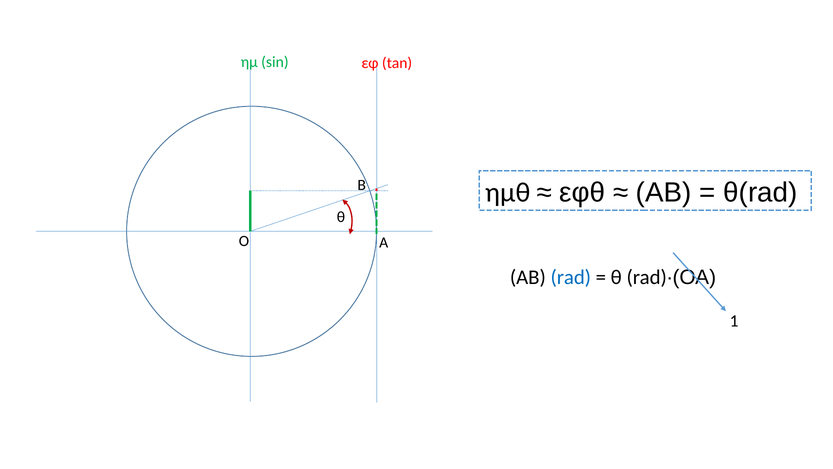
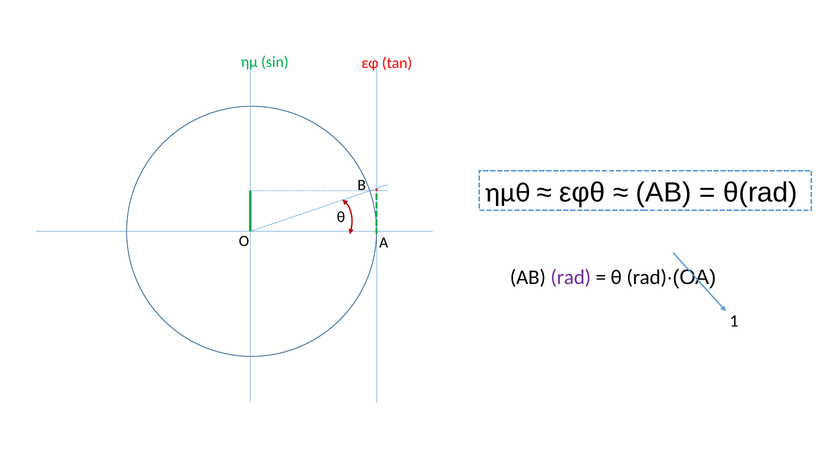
rad colour: blue -> purple
